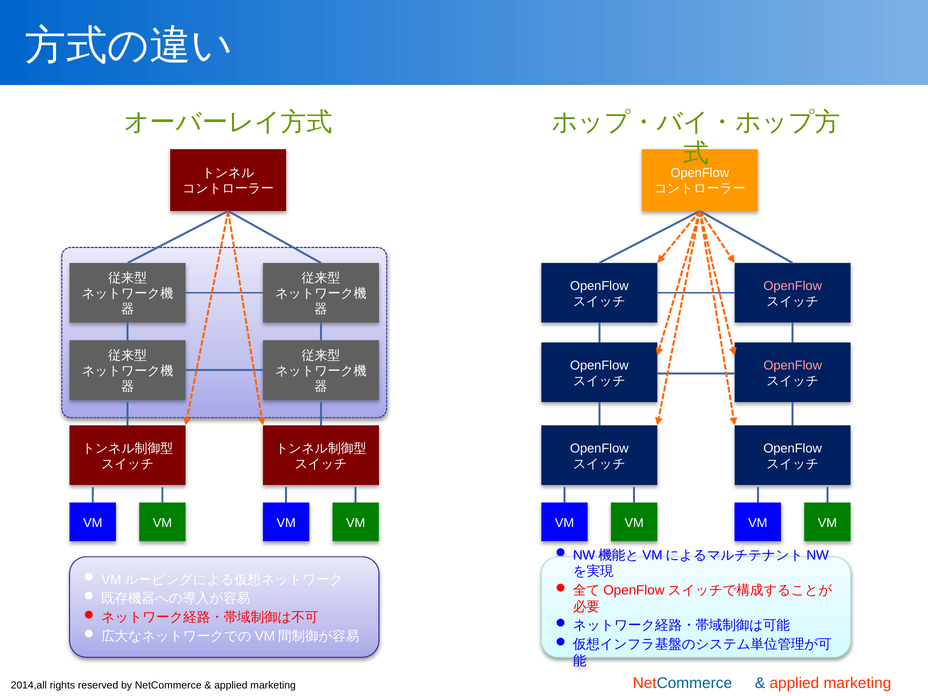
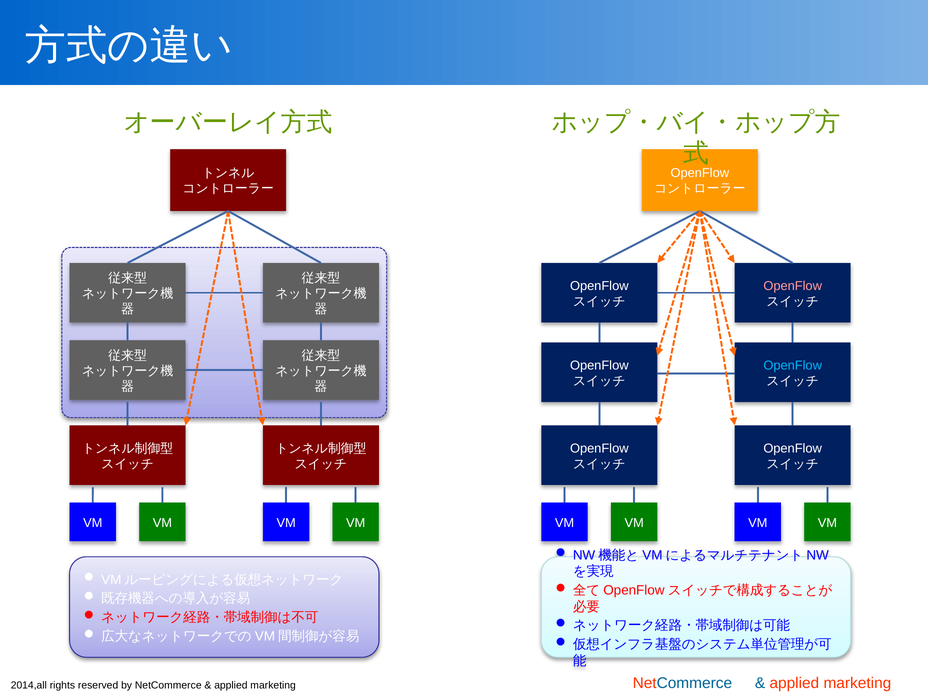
OpenFlow at (793, 365) colour: pink -> light blue
